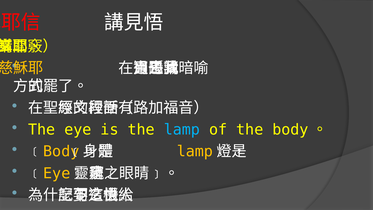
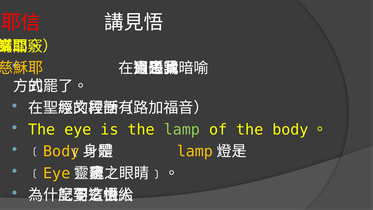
lamp colour: light blue -> light green
